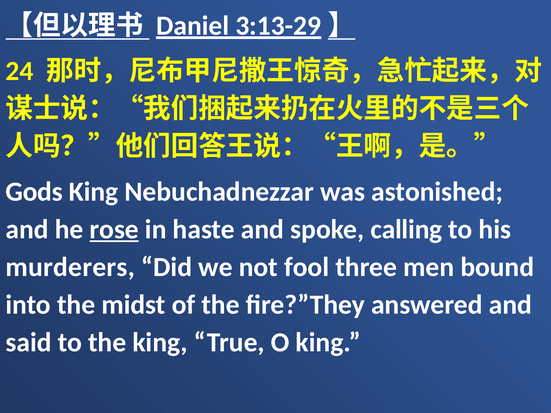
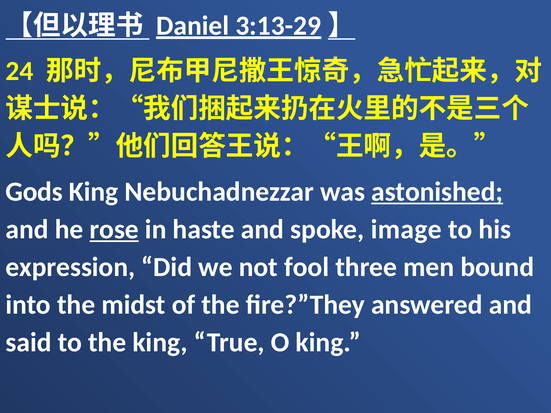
astonished underline: none -> present
calling: calling -> image
murderers: murderers -> expression
